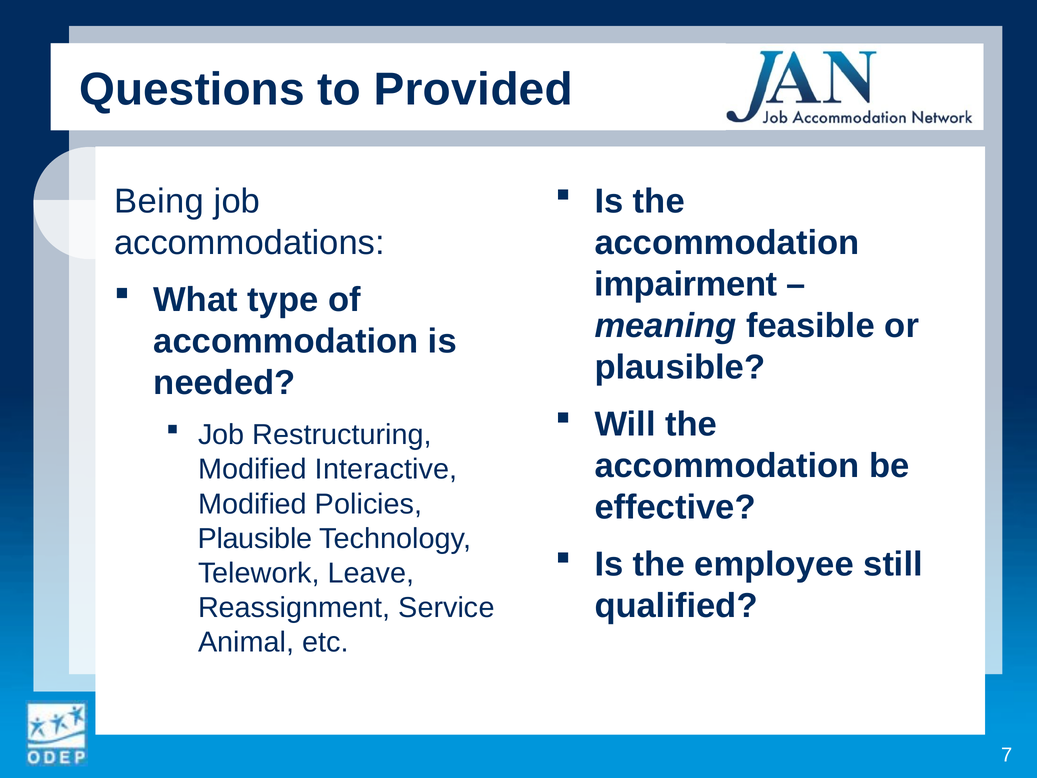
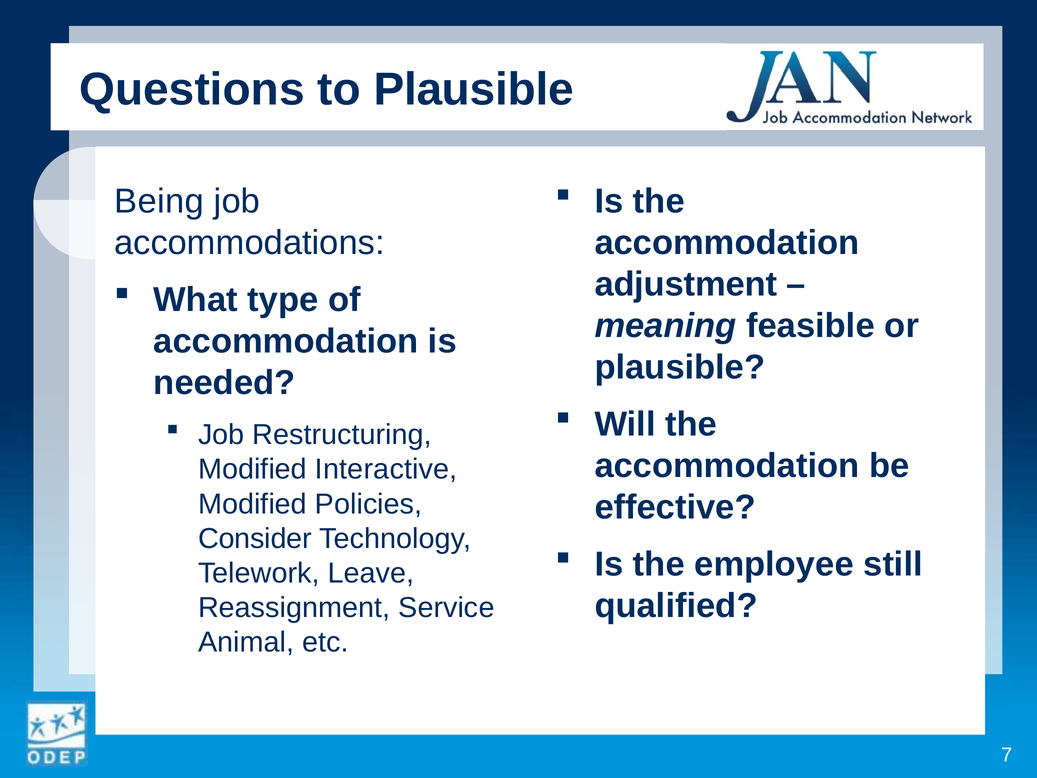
to Provided: Provided -> Plausible
impairment: impairment -> adjustment
Plausible at (255, 538): Plausible -> Consider
